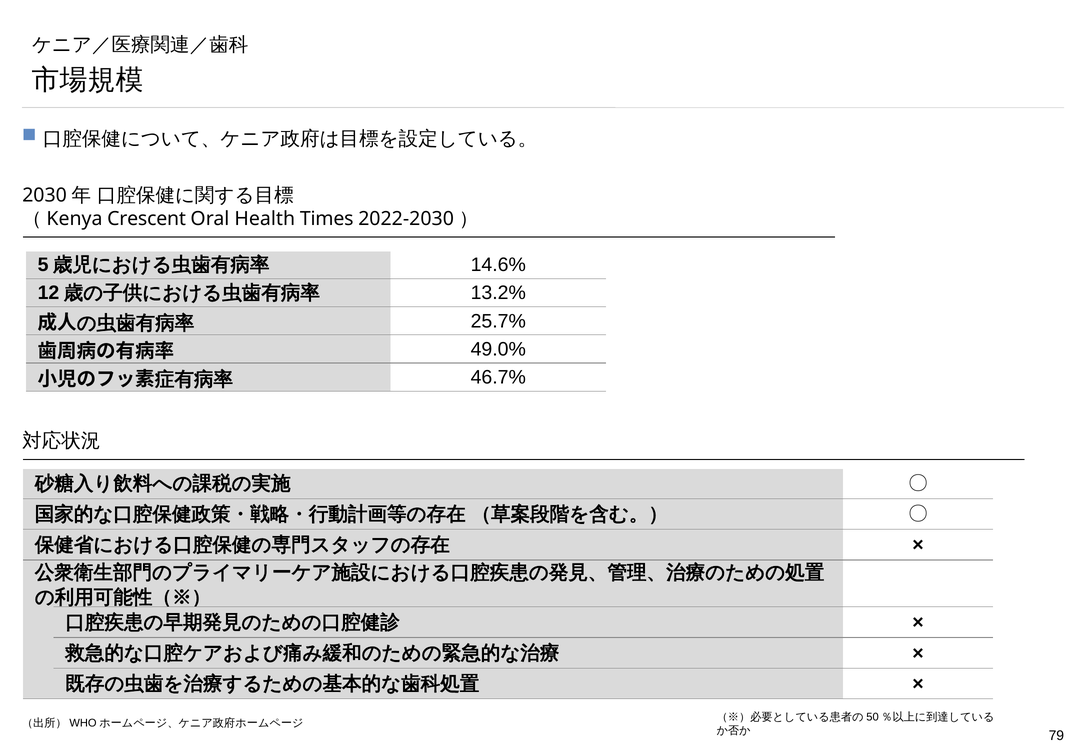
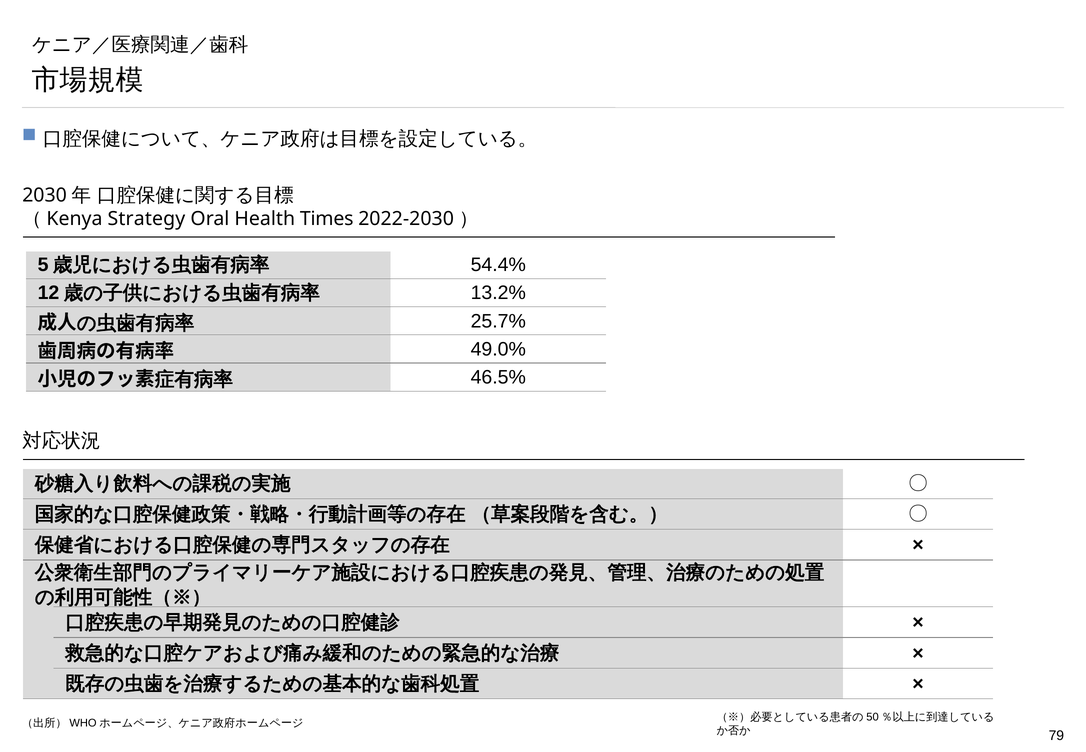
Crescent: Crescent -> Strategy
14.6%: 14.6% -> 54.4%
46.7%: 46.7% -> 46.5%
